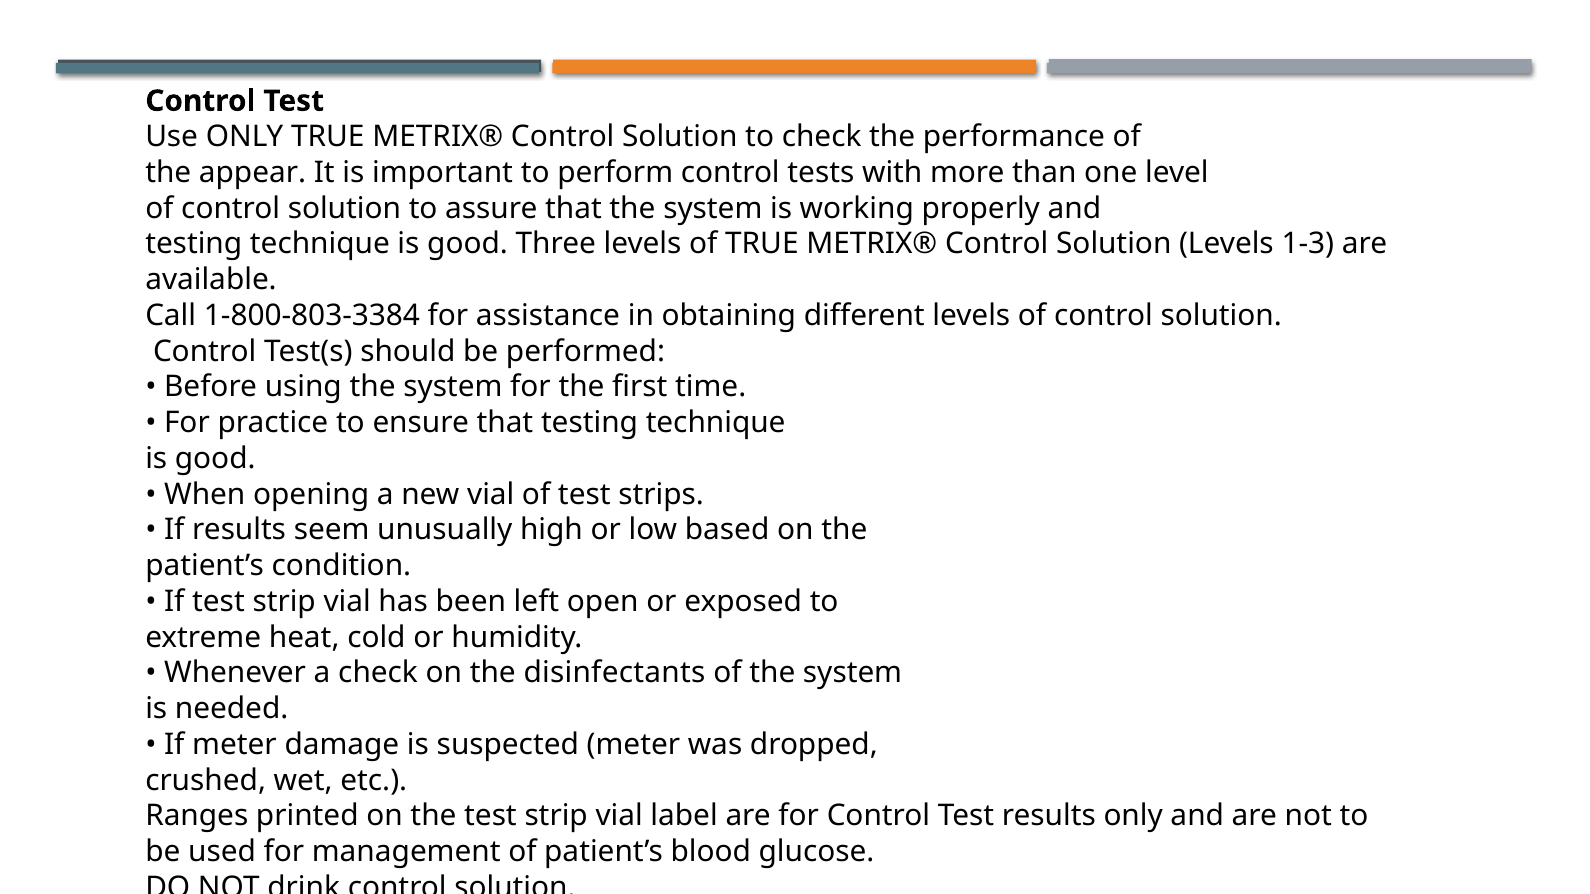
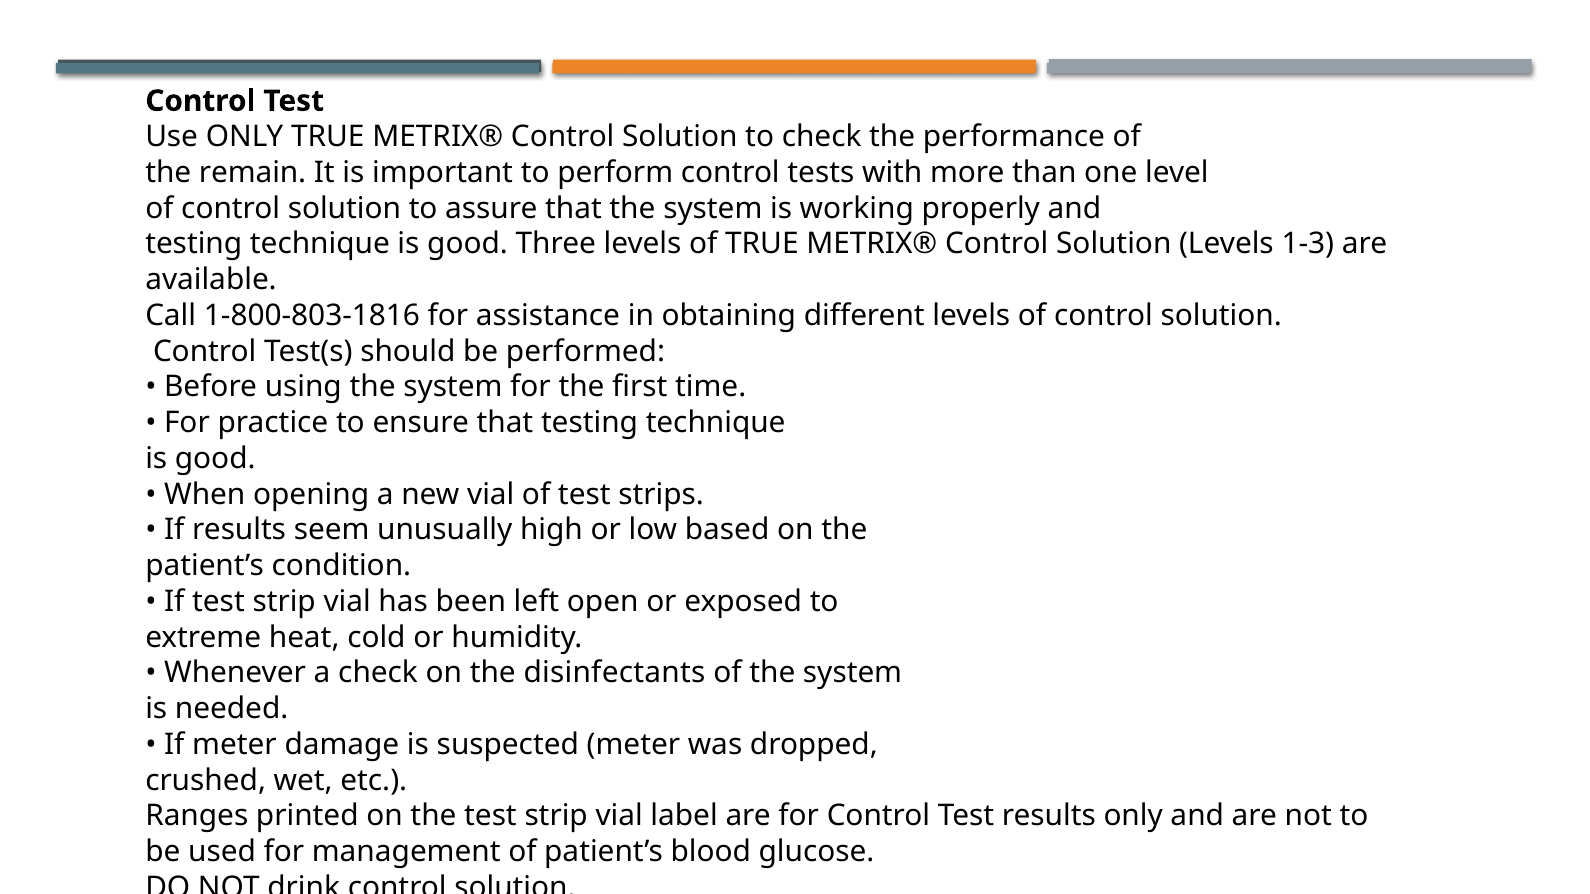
appear: appear -> remain
1-800-803-3384: 1-800-803-3384 -> 1-800-803-1816
